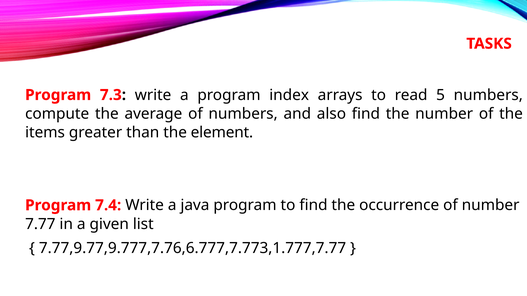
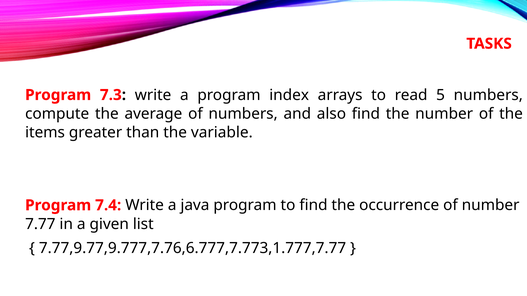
element: element -> variable
